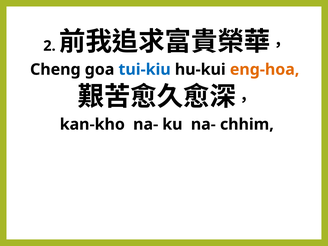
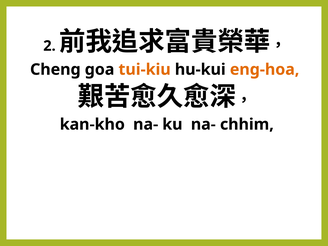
tui-kiu colour: blue -> orange
